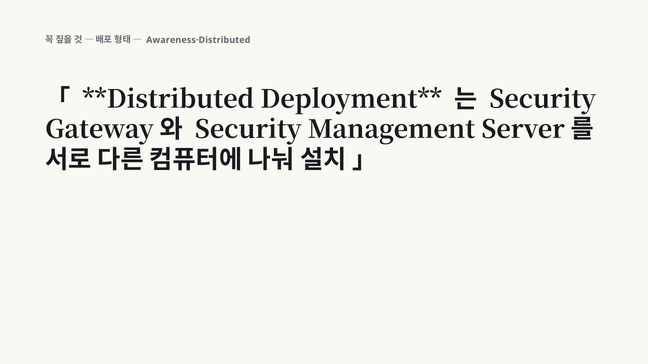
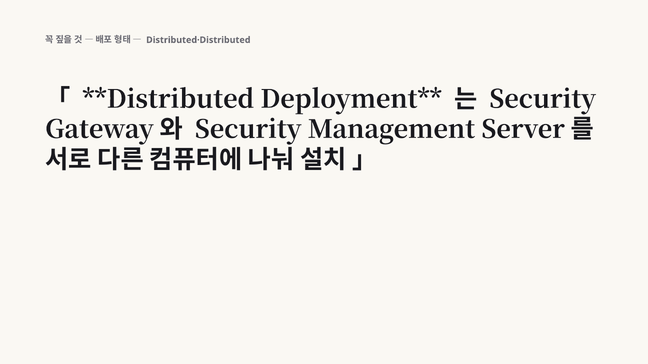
Awareness·Distributed: Awareness·Distributed -> Distributed·Distributed
